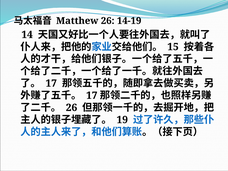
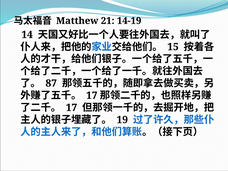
Matthew 26: 26 -> 21
17 at (51, 83): 17 -> 87
26 at (71, 108): 26 -> 17
